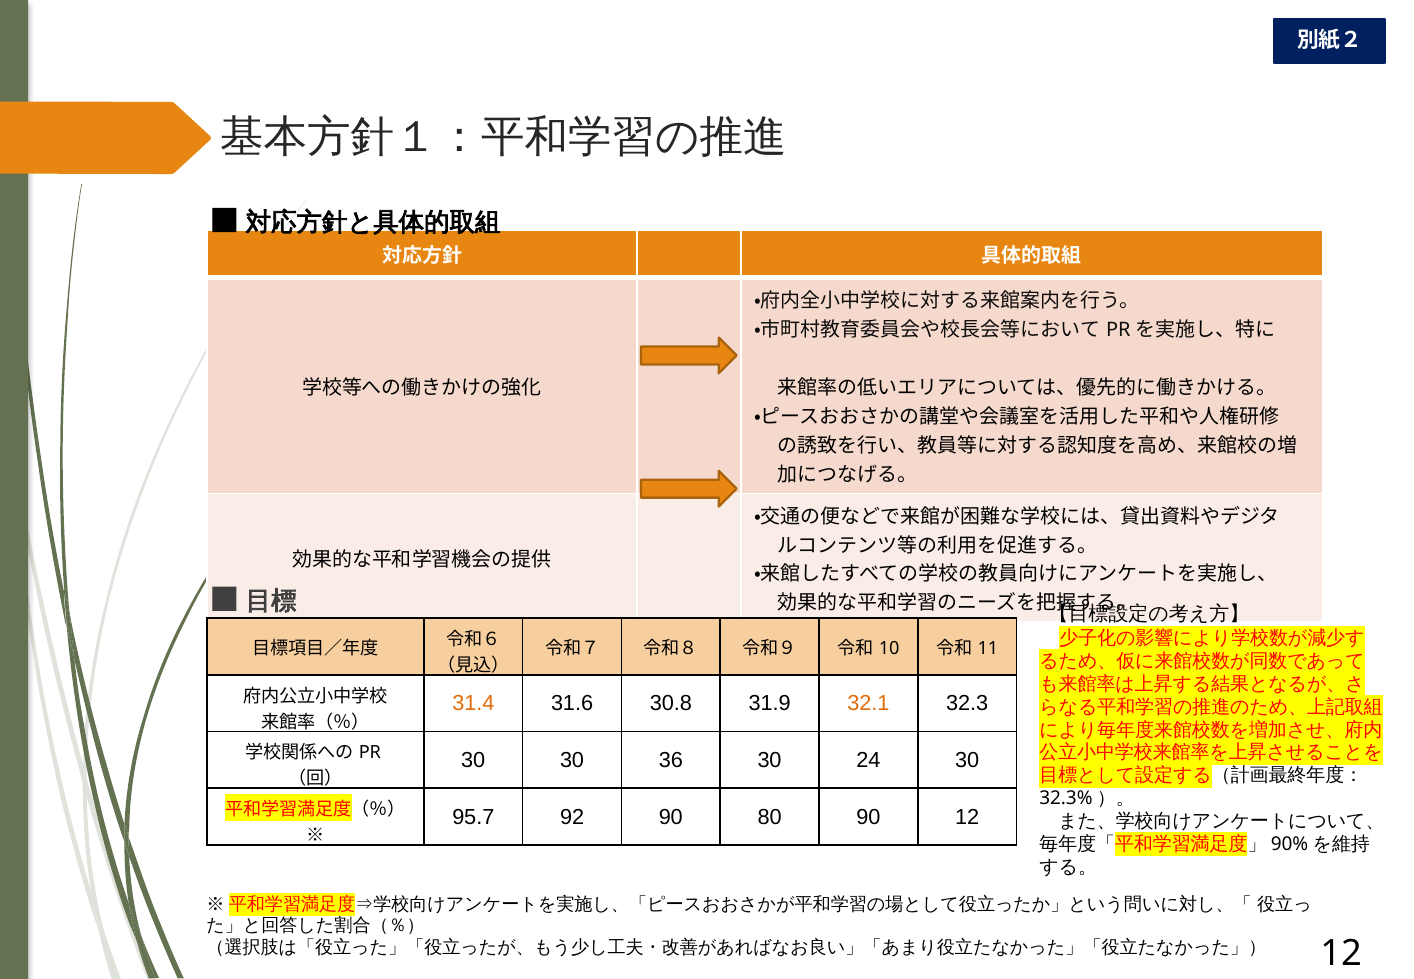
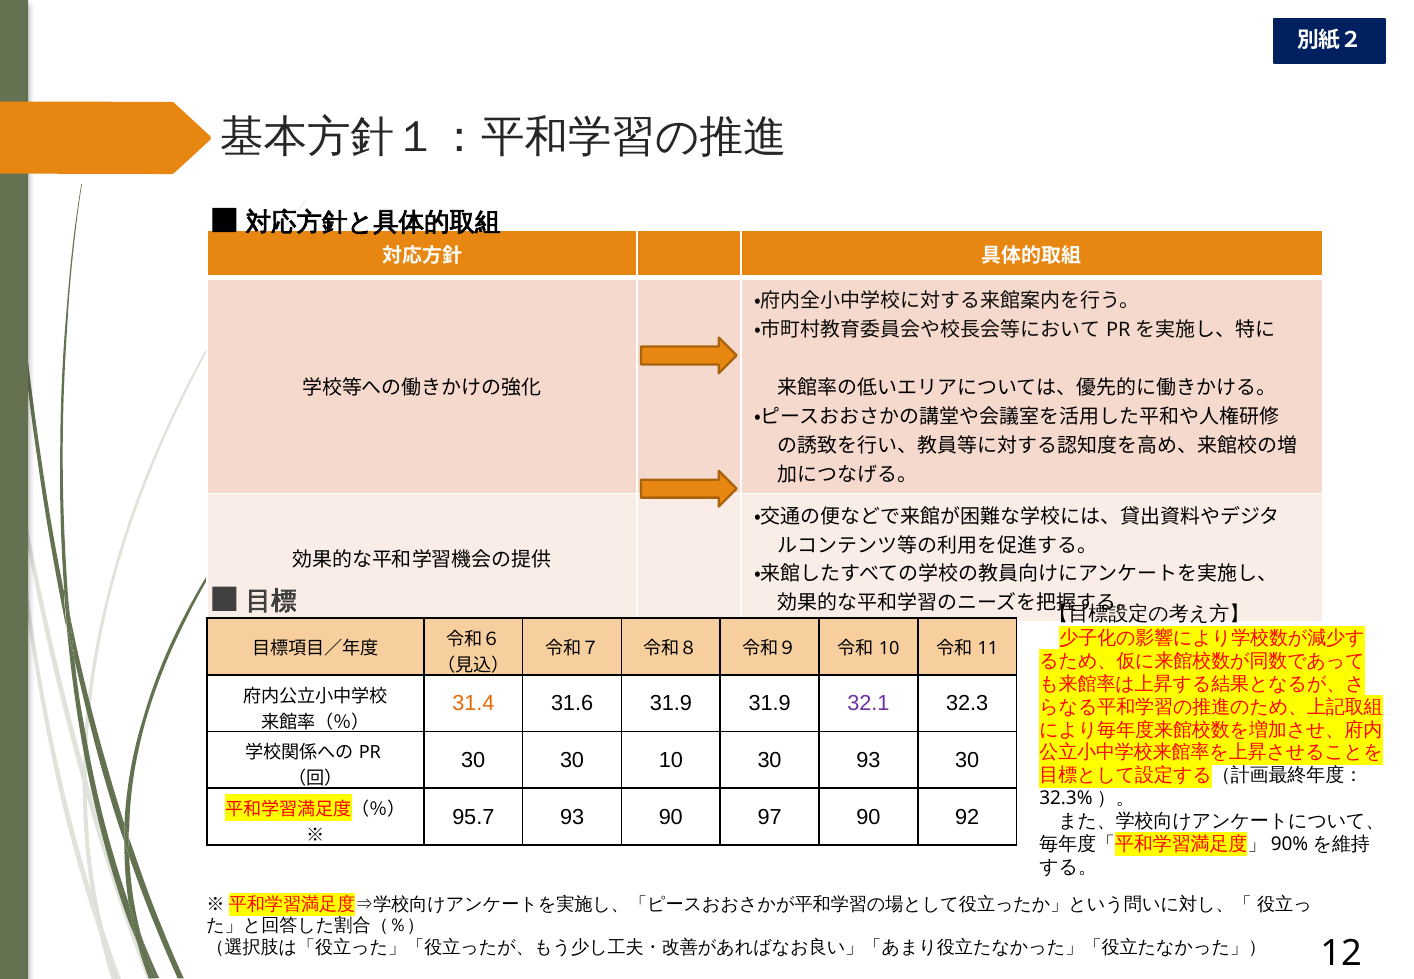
31.6 30.8: 30.8 -> 31.9
32.1 colour: orange -> purple
30 36: 36 -> 10
30 24: 24 -> 93
95.7 92: 92 -> 93
80: 80 -> 97
90 12: 12 -> 92
